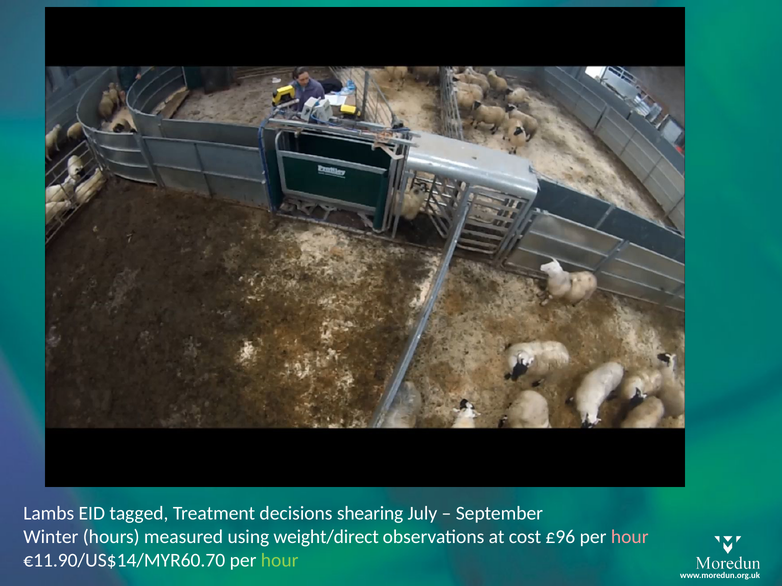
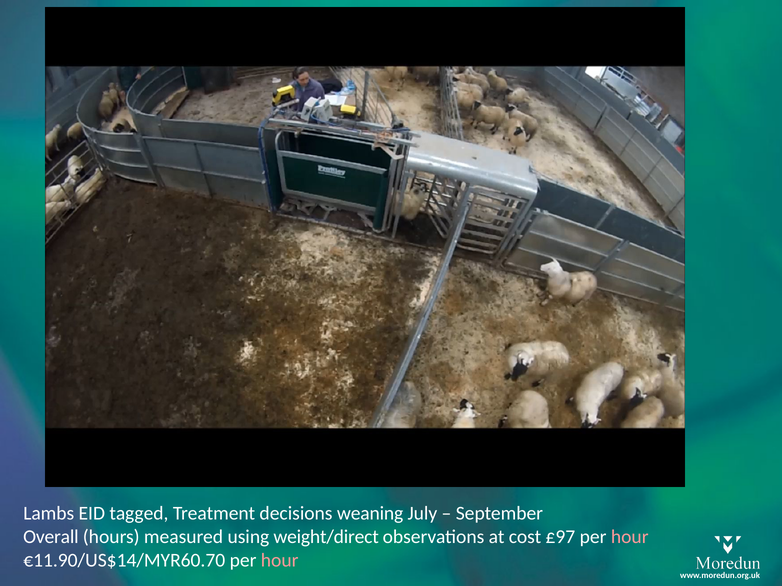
shearing: shearing -> weaning
Winter: Winter -> Overall
£96: £96 -> £97
hour at (280, 561) colour: light green -> pink
